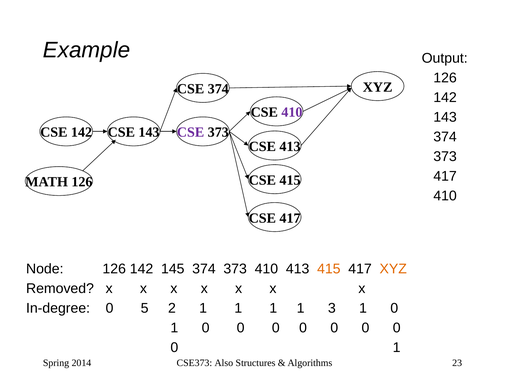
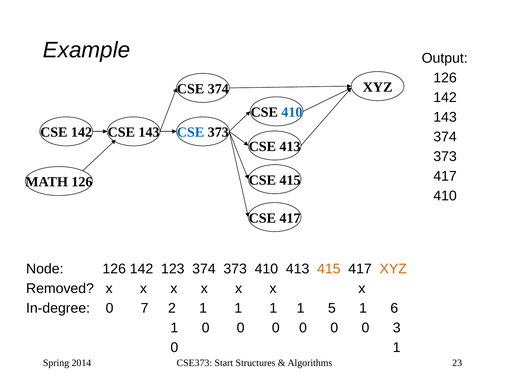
410 at (292, 112) colour: purple -> blue
CSE at (191, 132) colour: purple -> blue
145: 145 -> 123
5: 5 -> 7
3: 3 -> 5
0 at (394, 308): 0 -> 6
0 at (397, 328): 0 -> 3
Also: Also -> Start
